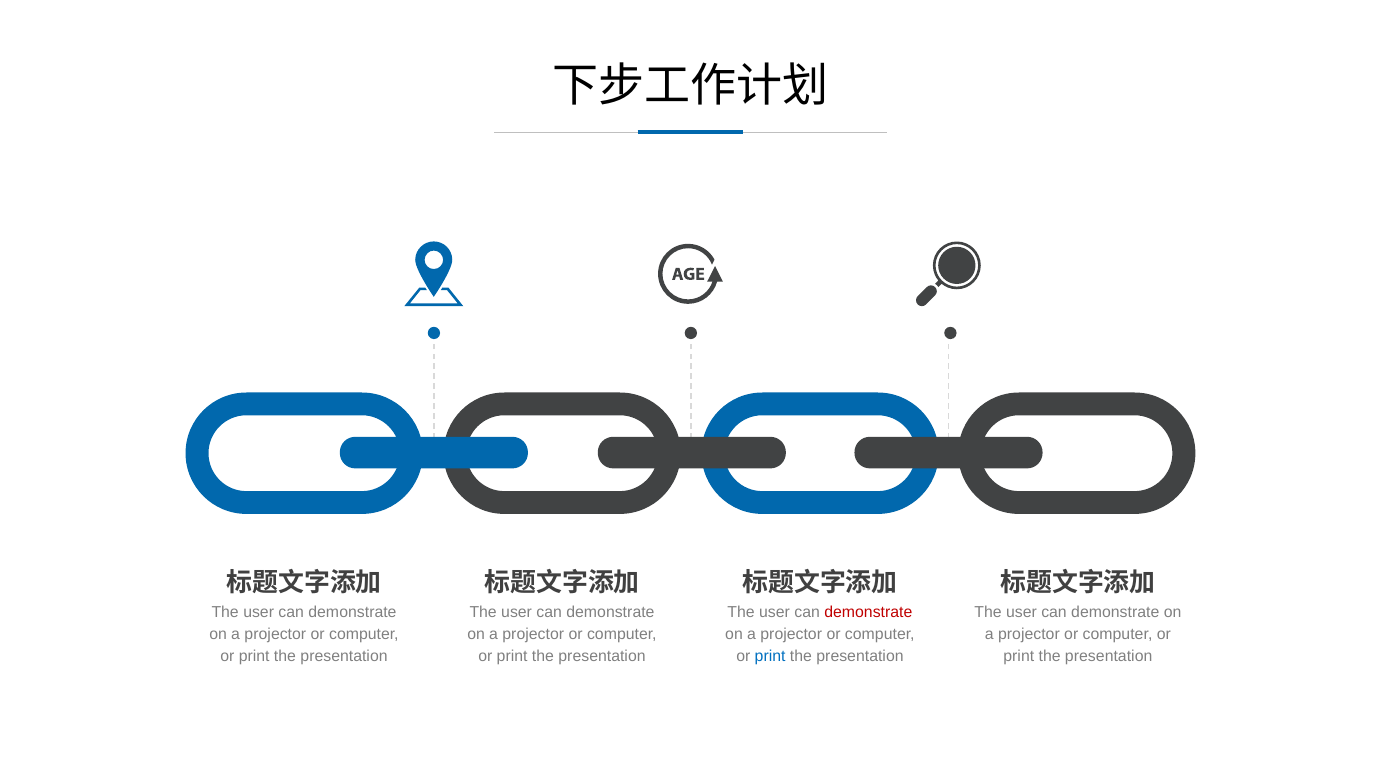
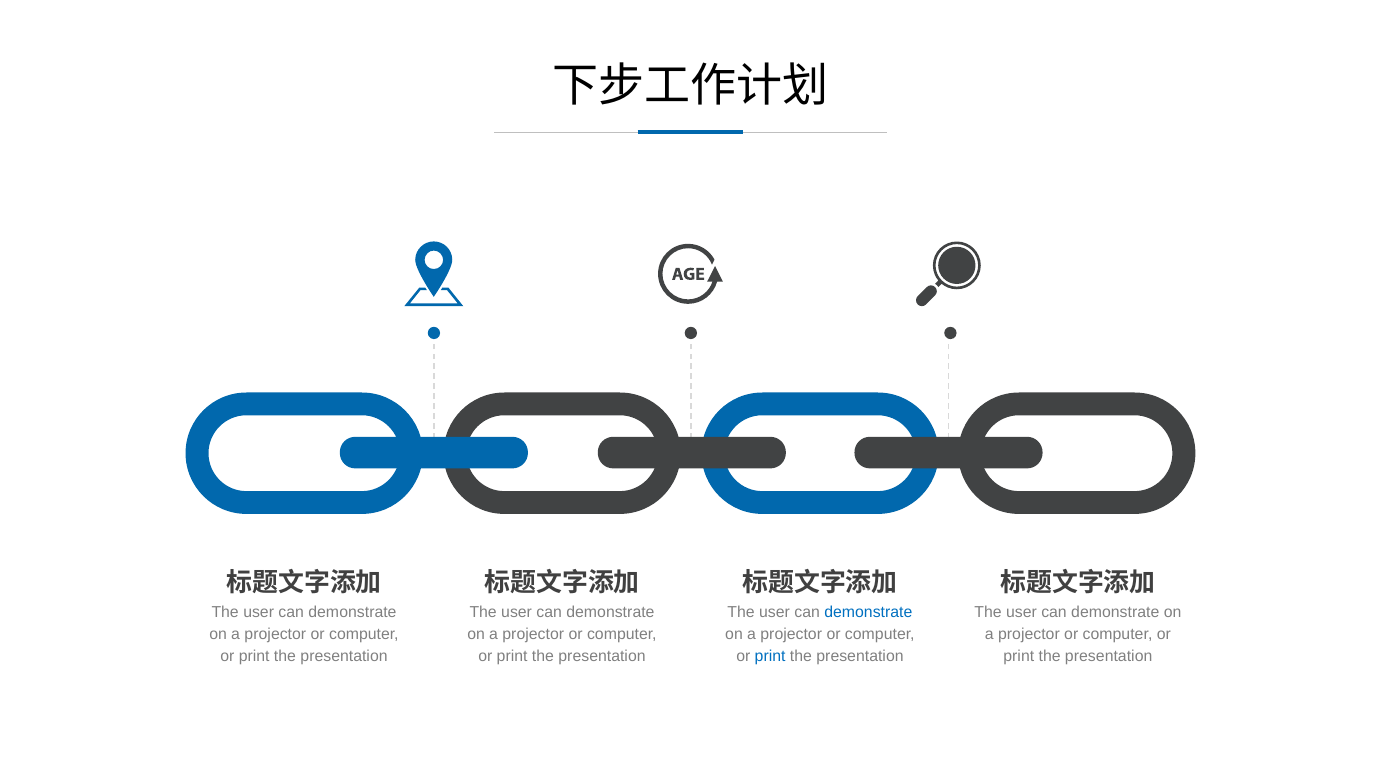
demonstrate at (868, 613) colour: red -> blue
